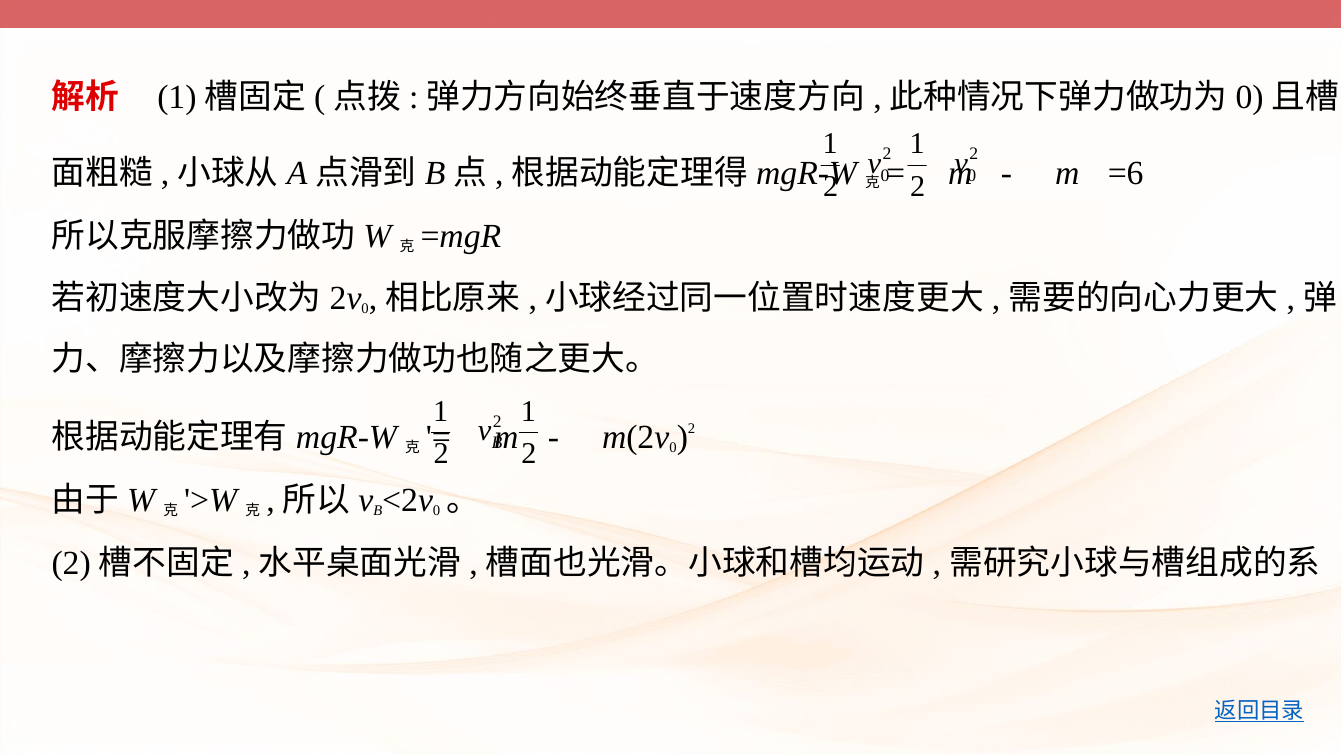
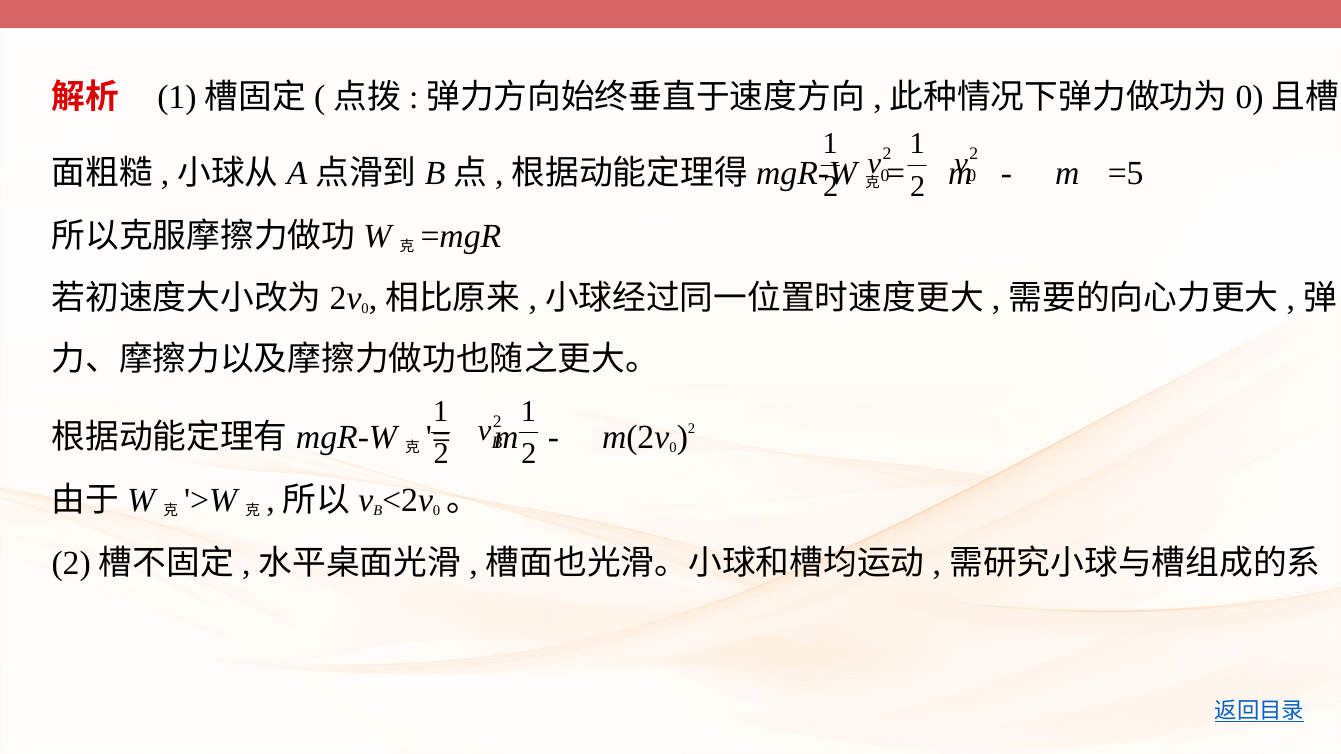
=6: =6 -> =5
